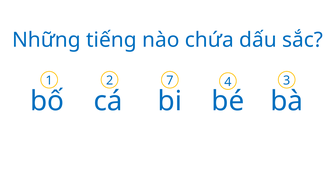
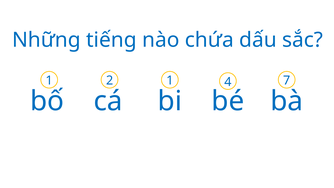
2 7: 7 -> 1
3: 3 -> 7
